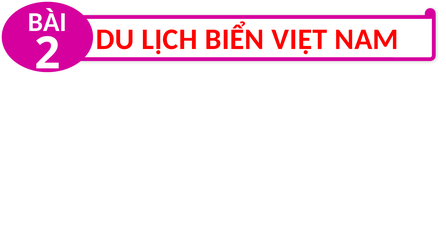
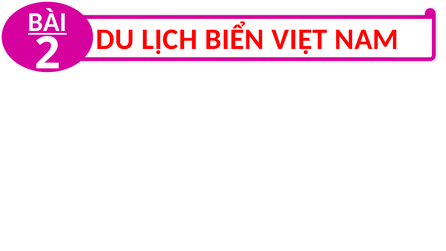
BÀI underline: none -> present
